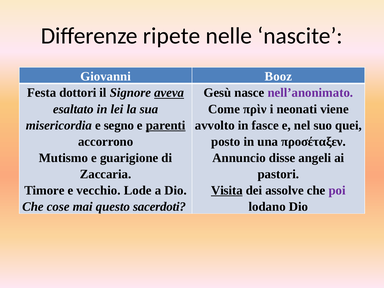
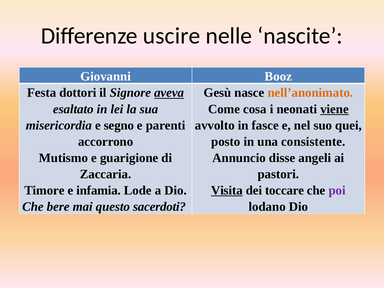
ripete: ripete -> uscire
nell’anonimato colour: purple -> orange
πρὶν: πρὶν -> cosa
viene underline: none -> present
parenti underline: present -> none
προσέταξεν: προσέταξεν -> consistente
vecchio: vecchio -> infamia
assolve: assolve -> toccare
cose: cose -> bere
